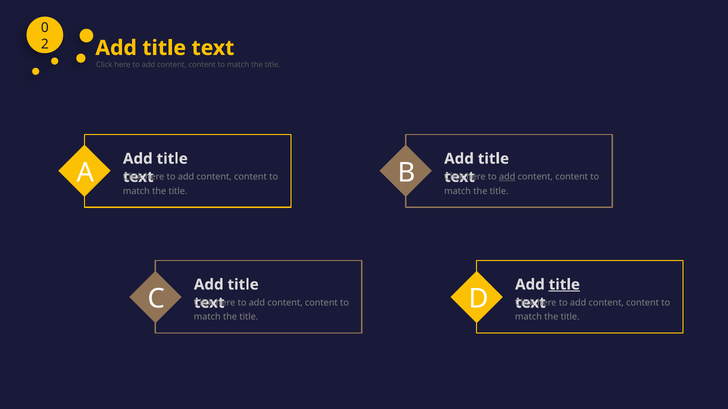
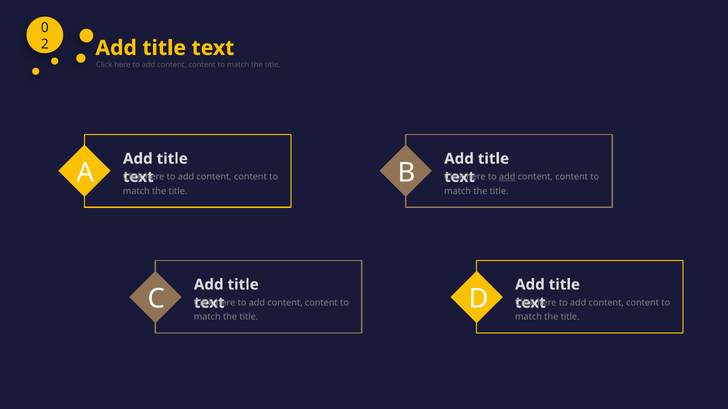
title at (564, 285) underline: present -> none
